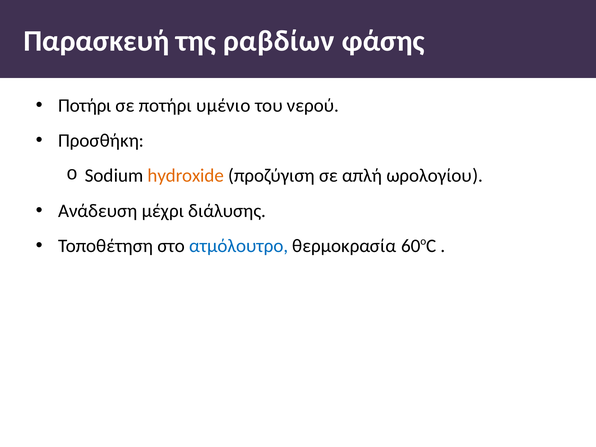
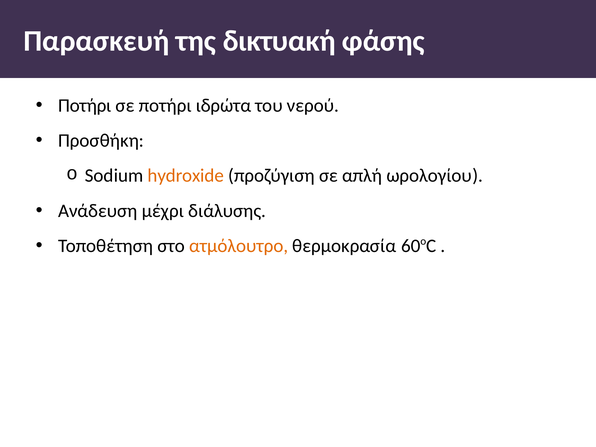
ραβδίων: ραβδίων -> δικτυακή
υμένιο: υμένιο -> ιδρώτα
ατμόλουτρο colour: blue -> orange
